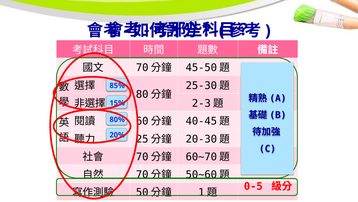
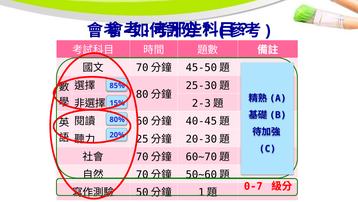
0-5: 0-5 -> 0-7
